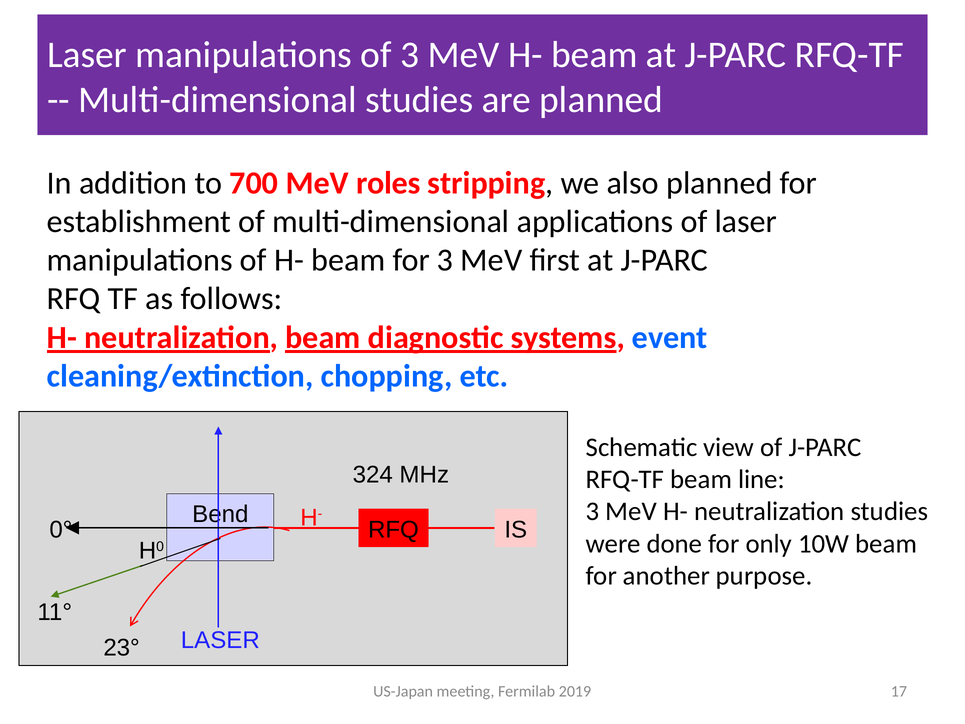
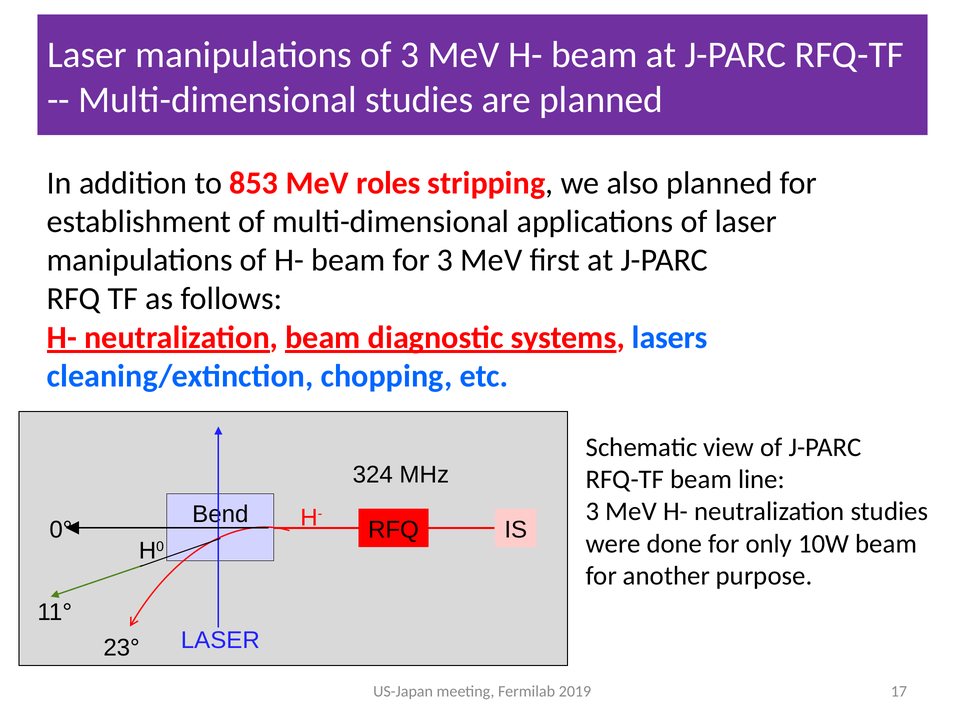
700: 700 -> 853
event: event -> lasers
